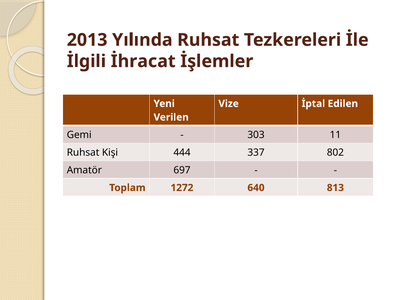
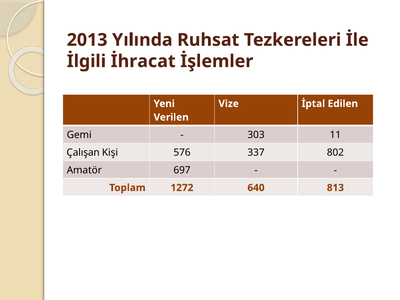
Ruhsat at (83, 153): Ruhsat -> Çalışan
444: 444 -> 576
